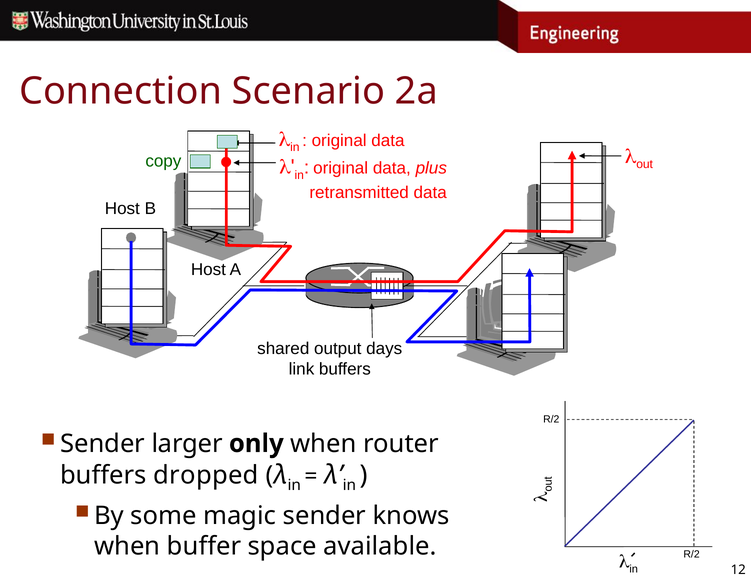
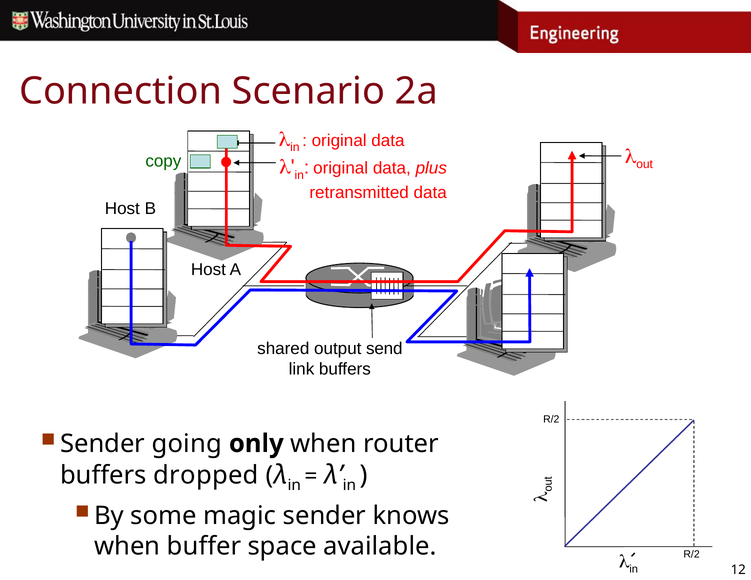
days: days -> send
larger: larger -> going
